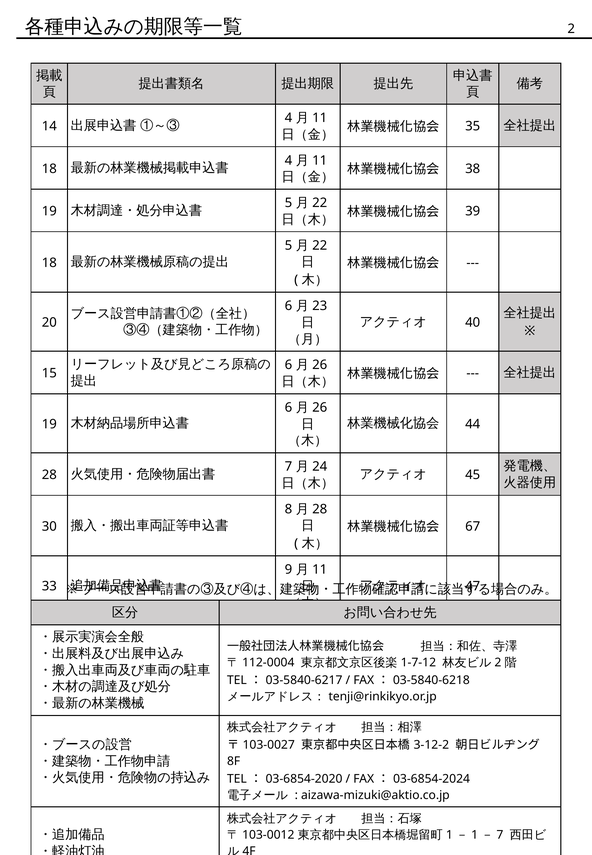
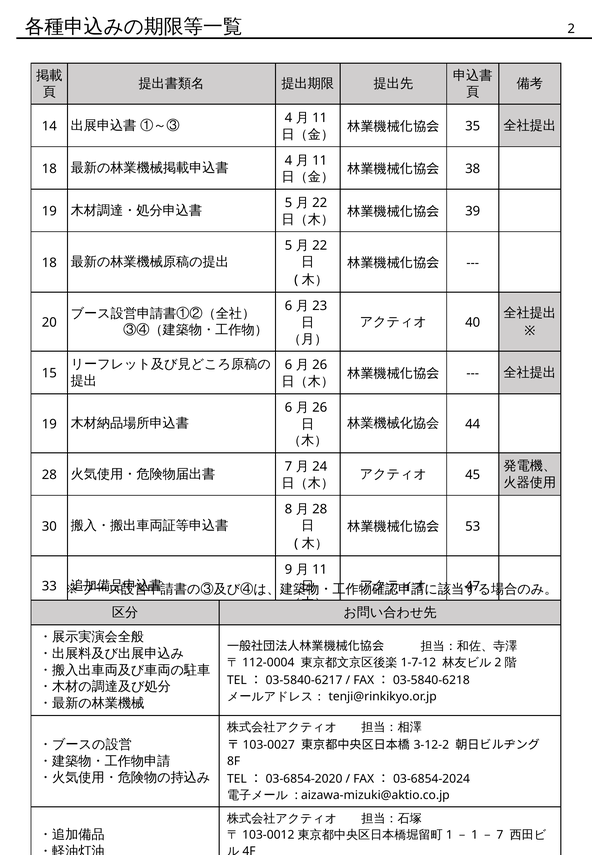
67: 67 -> 53
